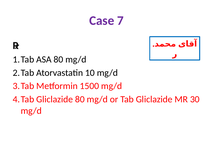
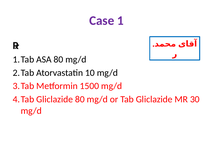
7: 7 -> 1
